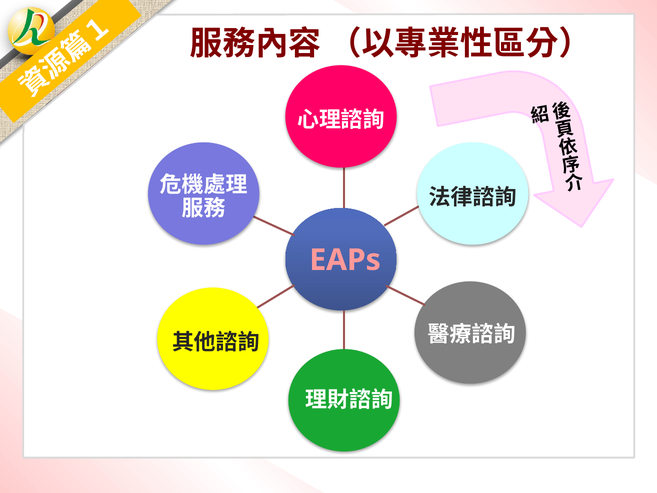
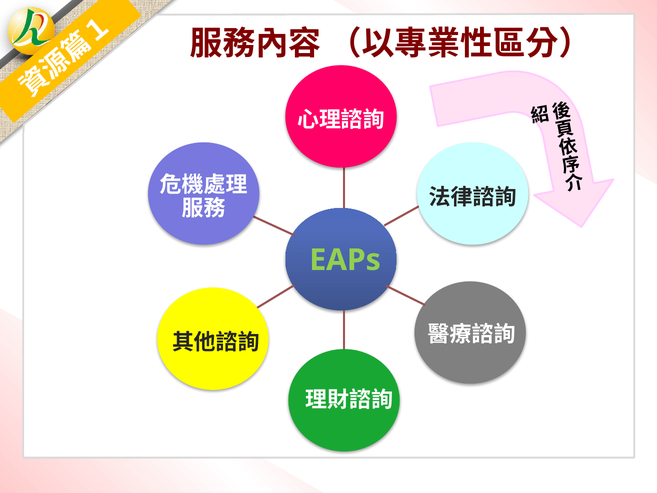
EAPs colour: pink -> light green
